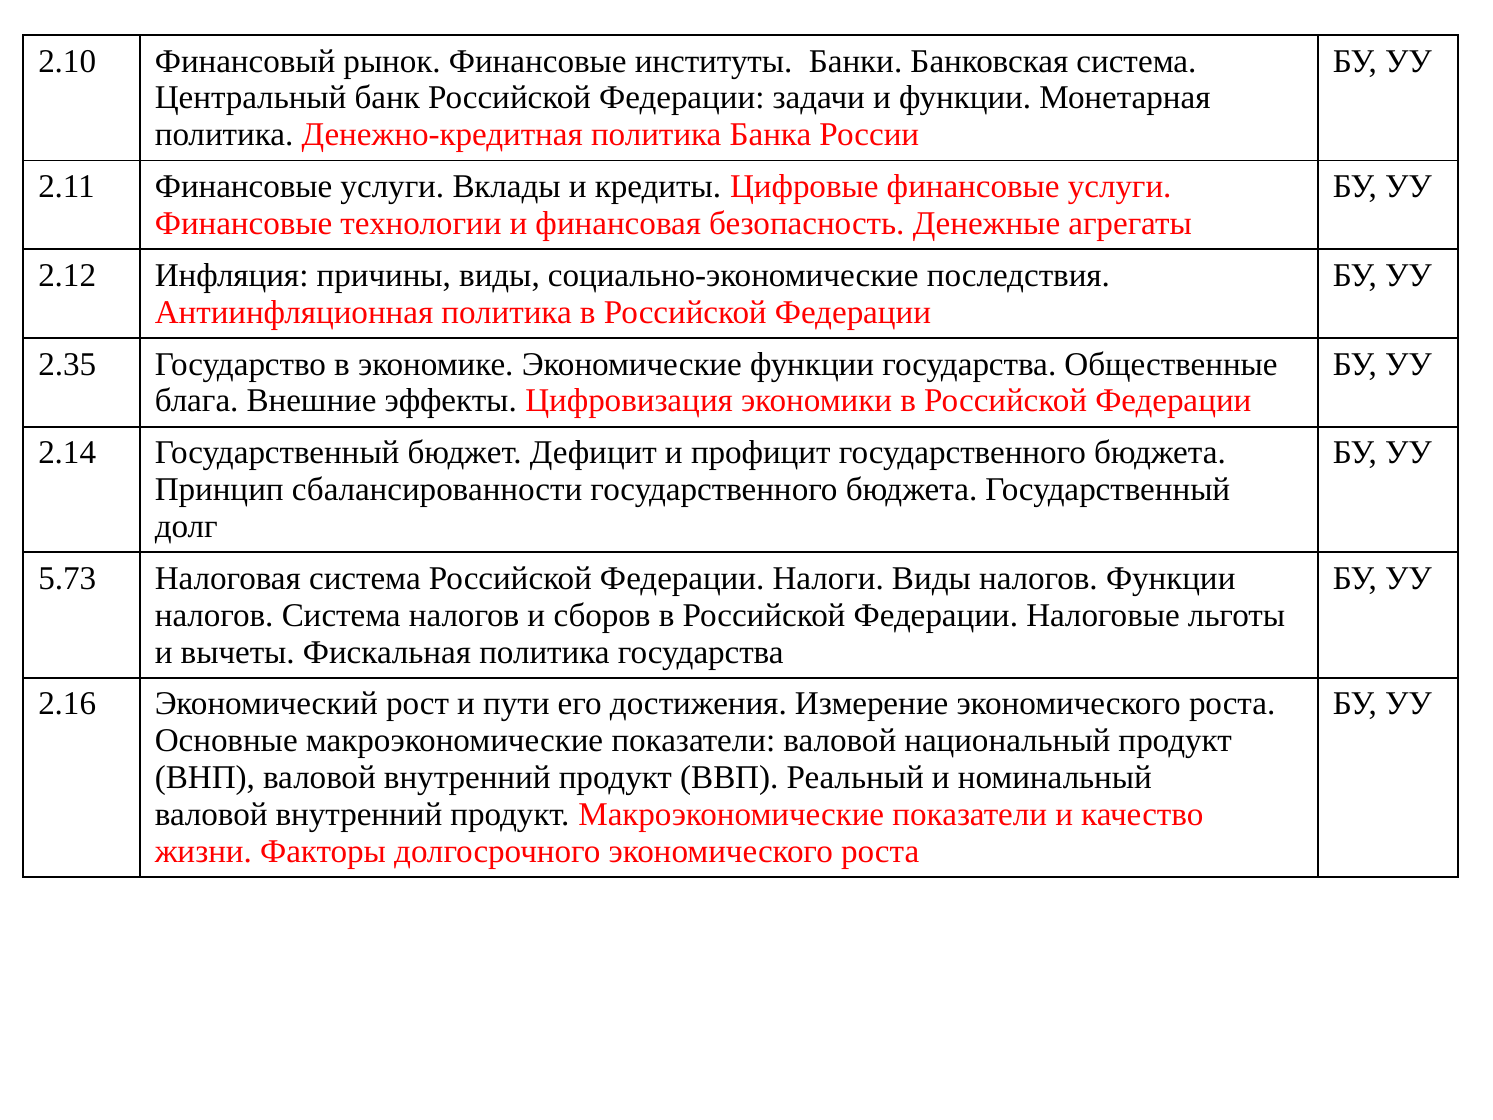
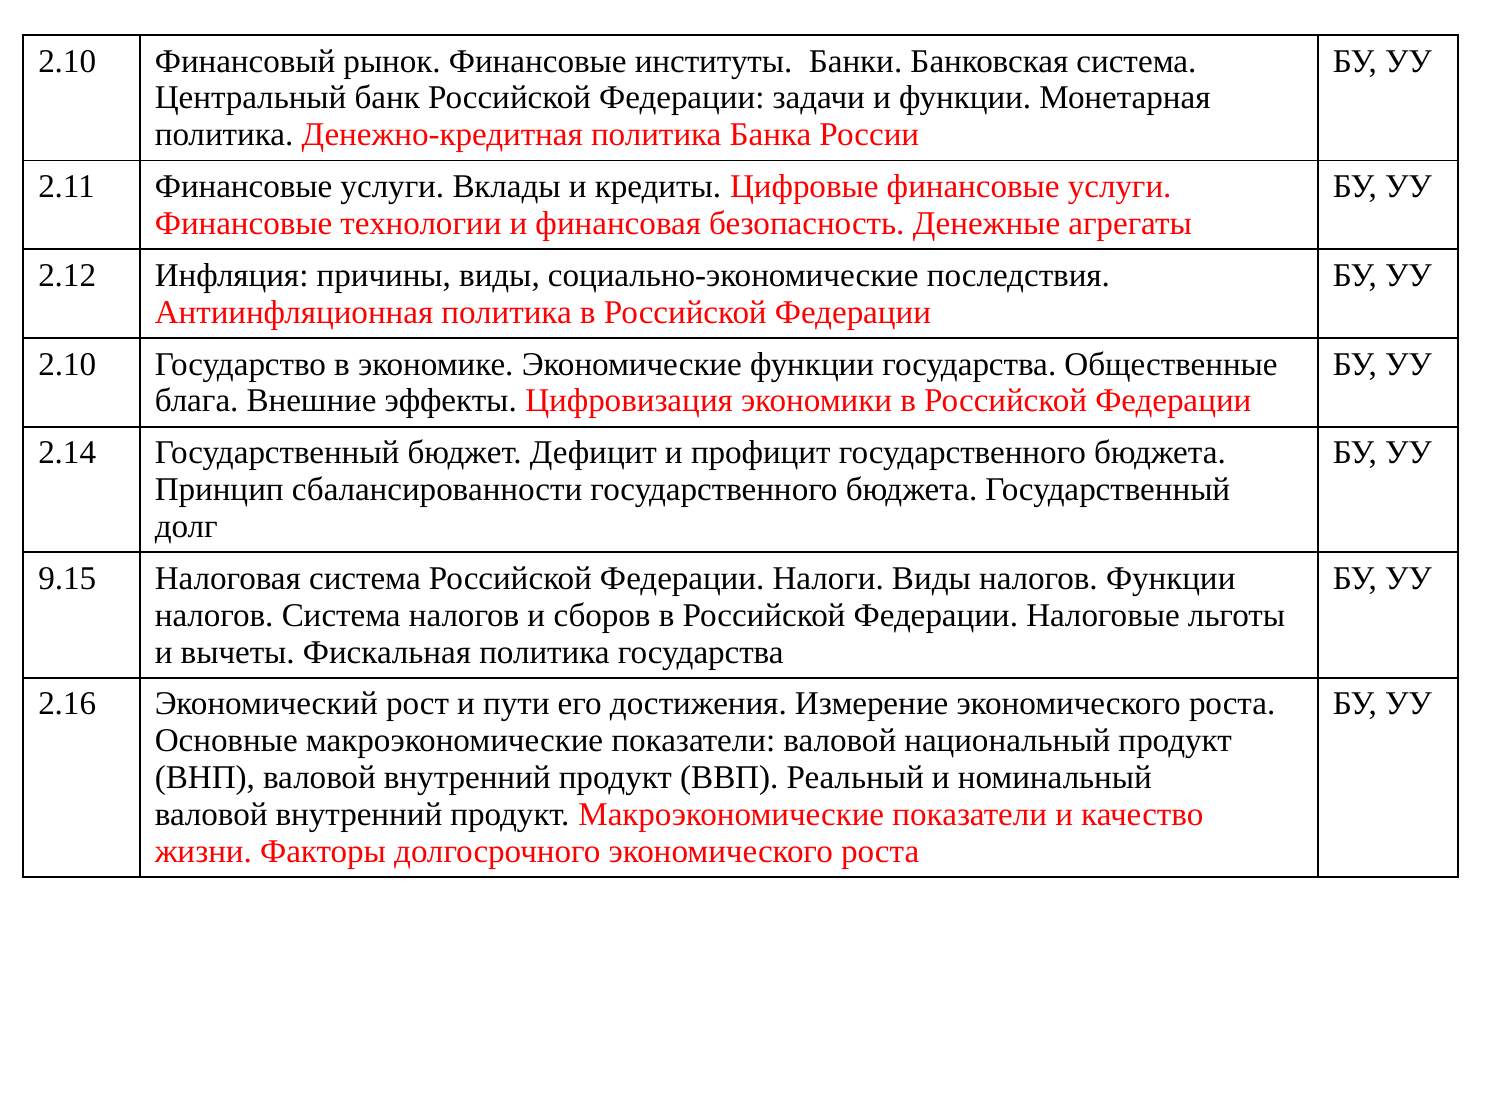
2.35 at (67, 364): 2.35 -> 2.10
5.73: 5.73 -> 9.15
